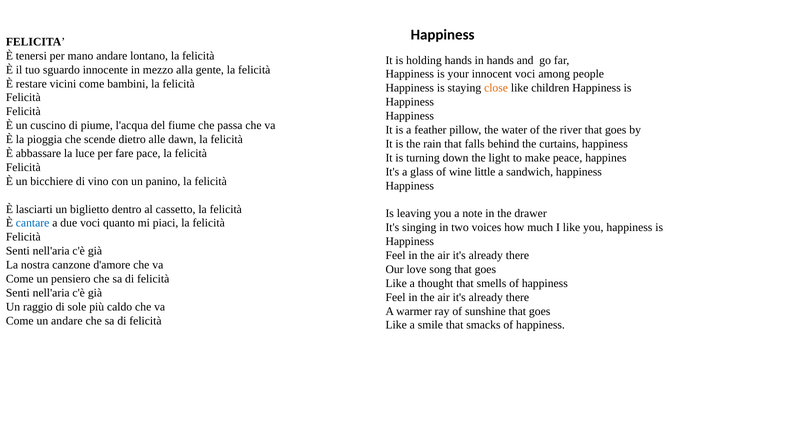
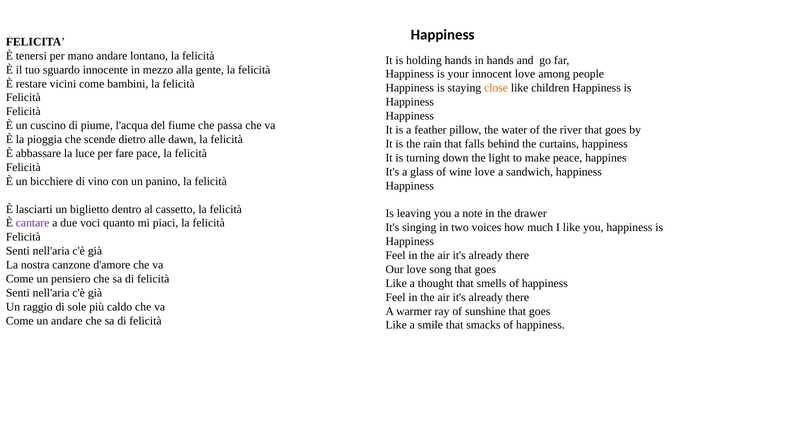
innocent voci: voci -> love
wine little: little -> love
cantare colour: blue -> purple
